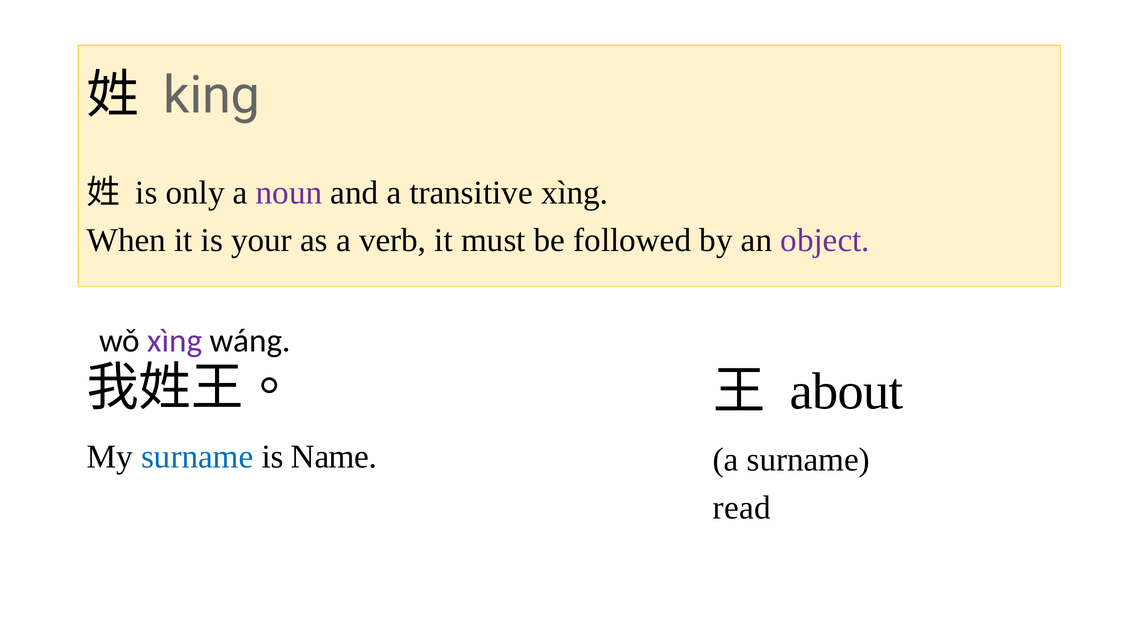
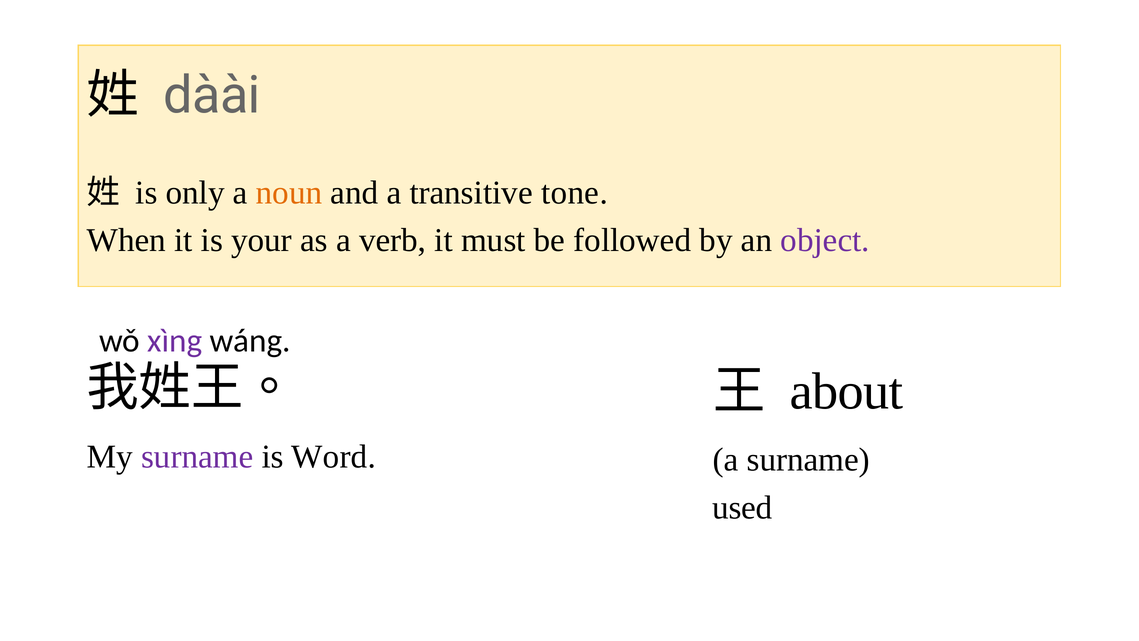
king: king -> dàài
noun colour: purple -> orange
transitive xìng: xìng -> tone
surname at (197, 456) colour: blue -> purple
Name: Name -> Word
read: read -> used
